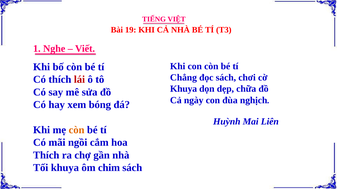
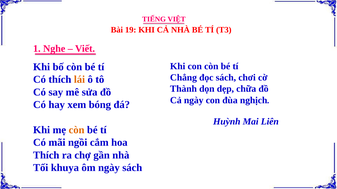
lái colour: red -> orange
Khuya at (184, 89): Khuya -> Thành
ôm chim: chim -> ngày
